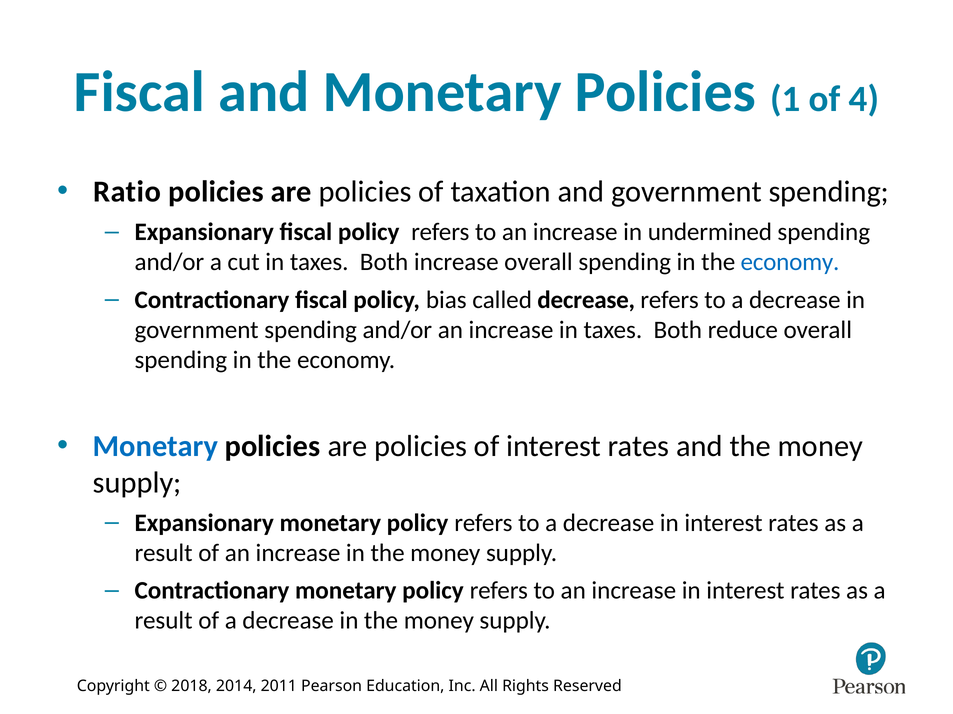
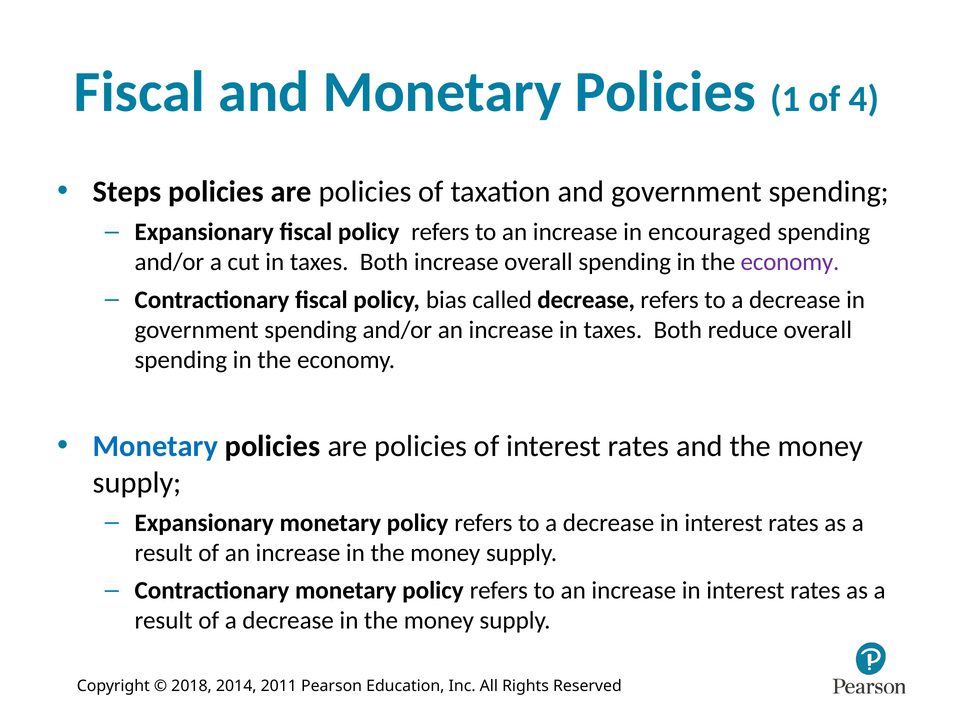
Ratio: Ratio -> Steps
undermined: undermined -> encouraged
economy at (790, 262) colour: blue -> purple
